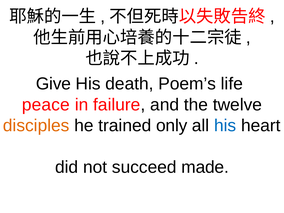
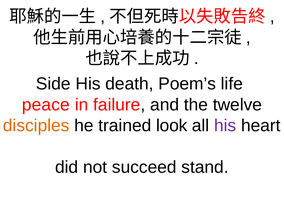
Give: Give -> Side
only: only -> look
his at (225, 125) colour: blue -> purple
made: made -> stand
